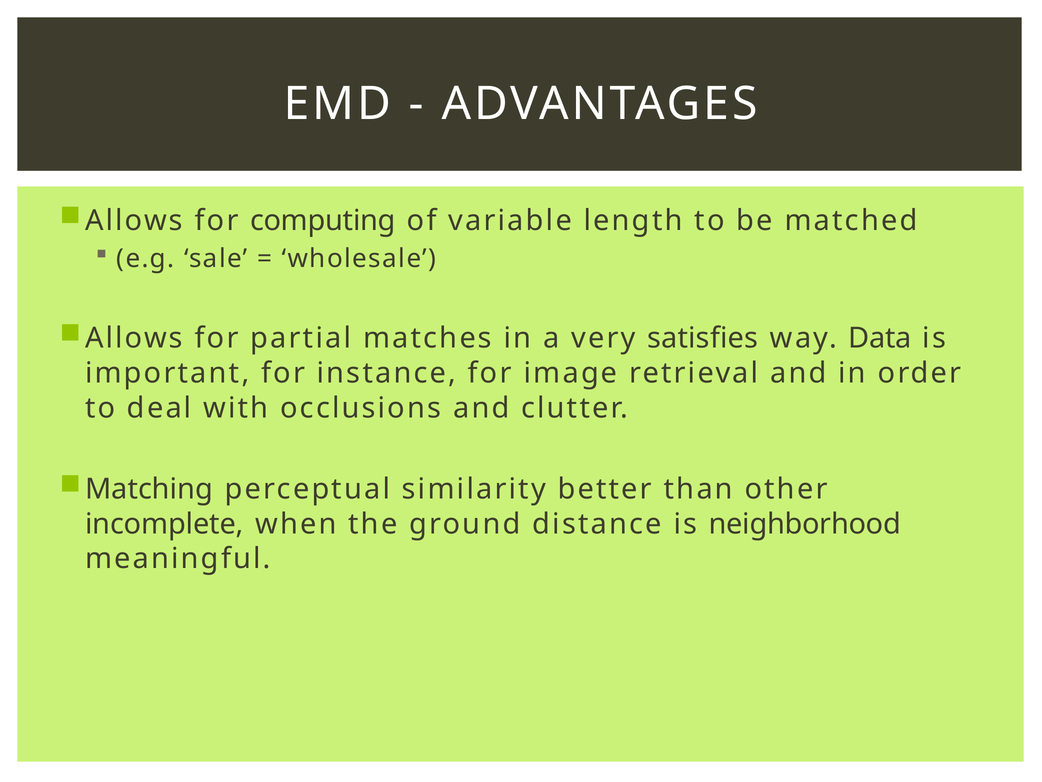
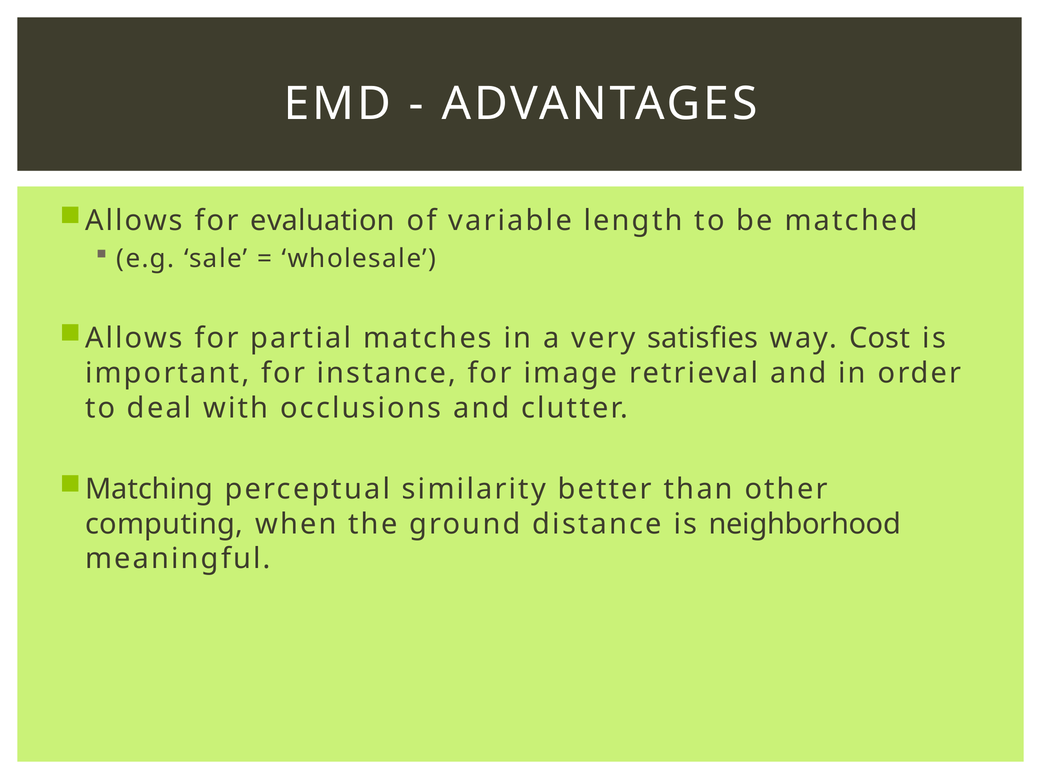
computing: computing -> evaluation
Data: Data -> Cost
incomplete: incomplete -> computing
